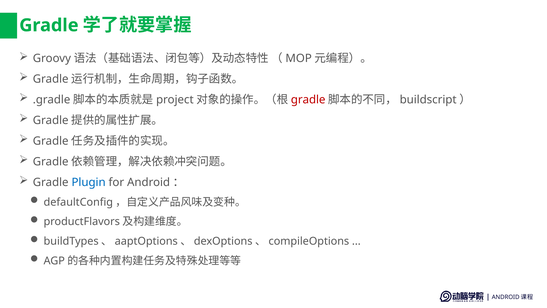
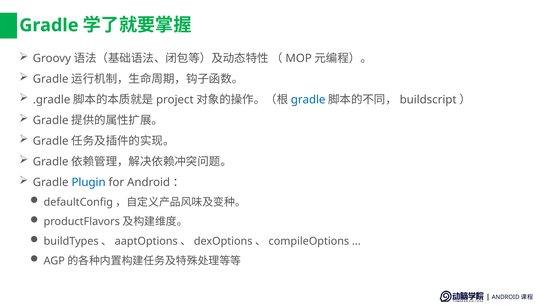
gradle at (308, 100) colour: red -> blue
